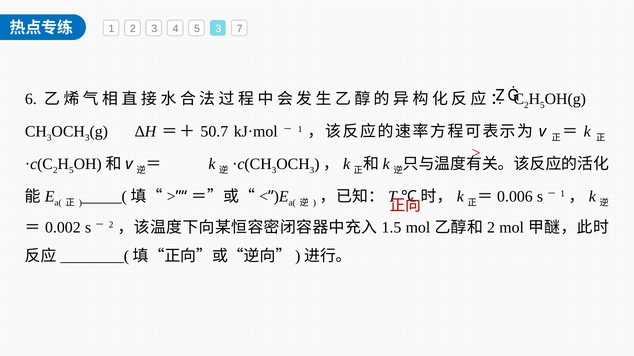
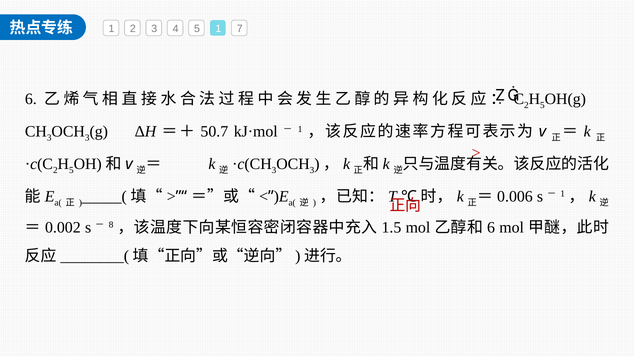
5 3: 3 -> 1
2 at (111, 225): 2 -> 8
2 at (491, 228): 2 -> 6
